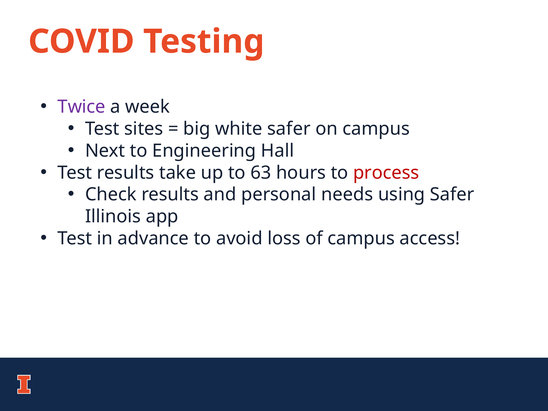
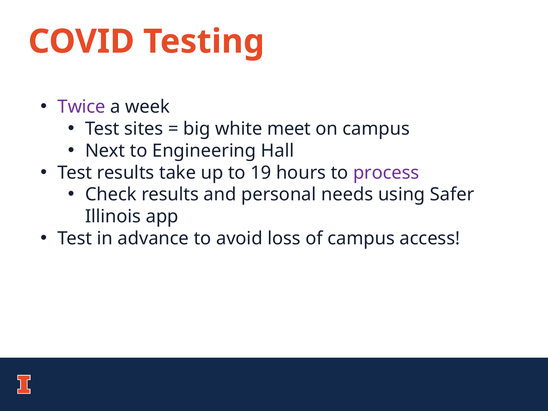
white safer: safer -> meet
63: 63 -> 19
process colour: red -> purple
